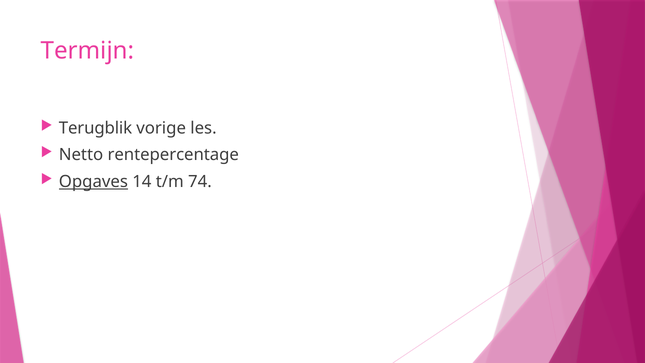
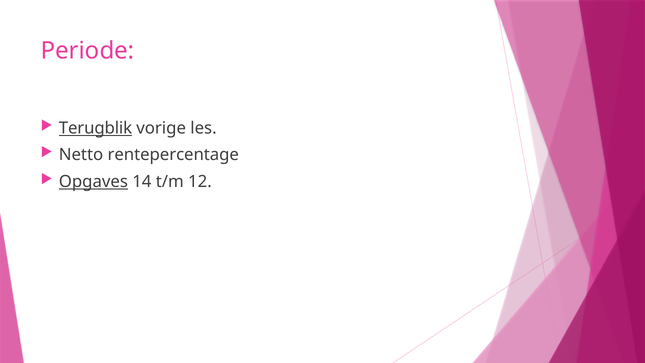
Termijn: Termijn -> Periode
Terugblik underline: none -> present
74: 74 -> 12
